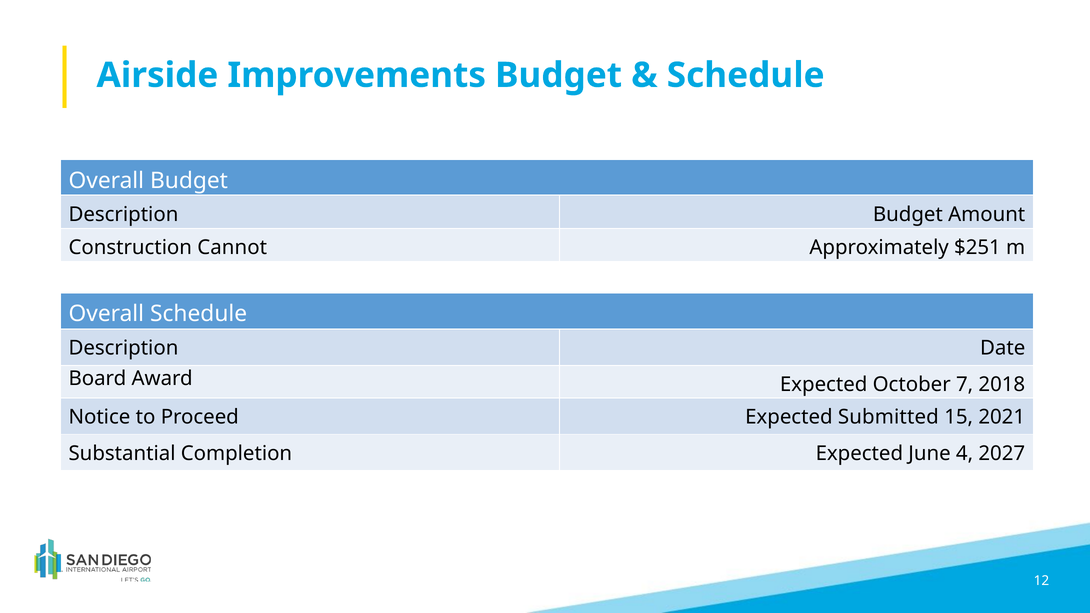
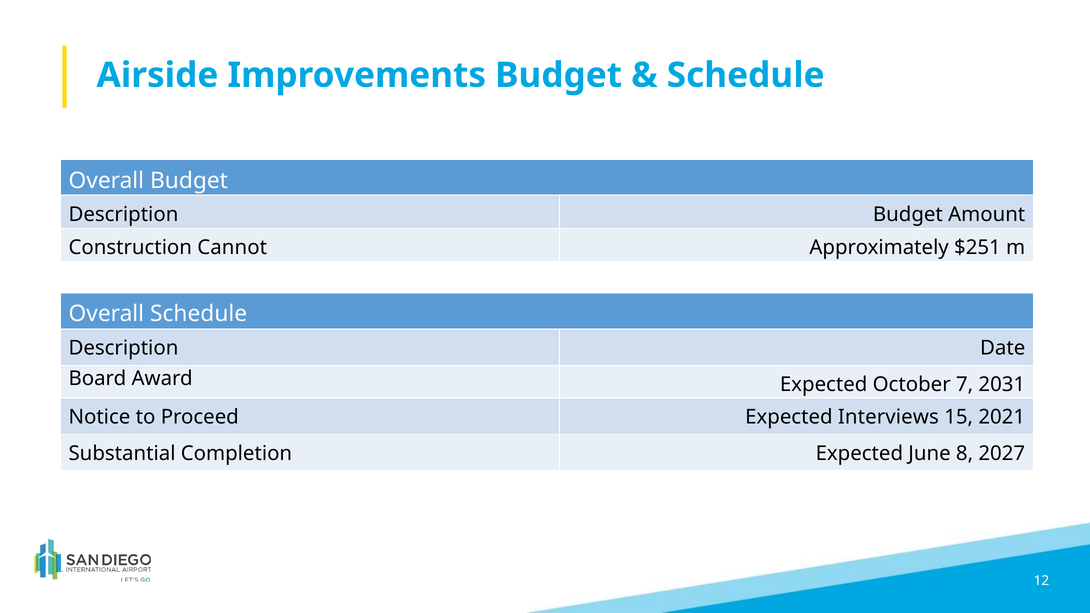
2018: 2018 -> 2031
Submitted: Submitted -> Interviews
4: 4 -> 8
